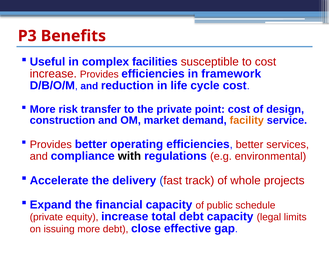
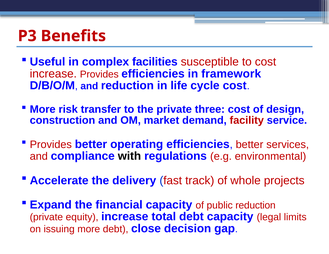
point: point -> three
facility colour: orange -> red
public schedule: schedule -> reduction
effective: effective -> decision
